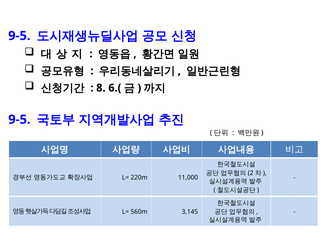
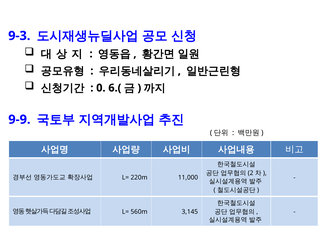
9-5 at (19, 36): 9-5 -> 9-3
8: 8 -> 0
9-5 at (19, 119): 9-5 -> 9-9
